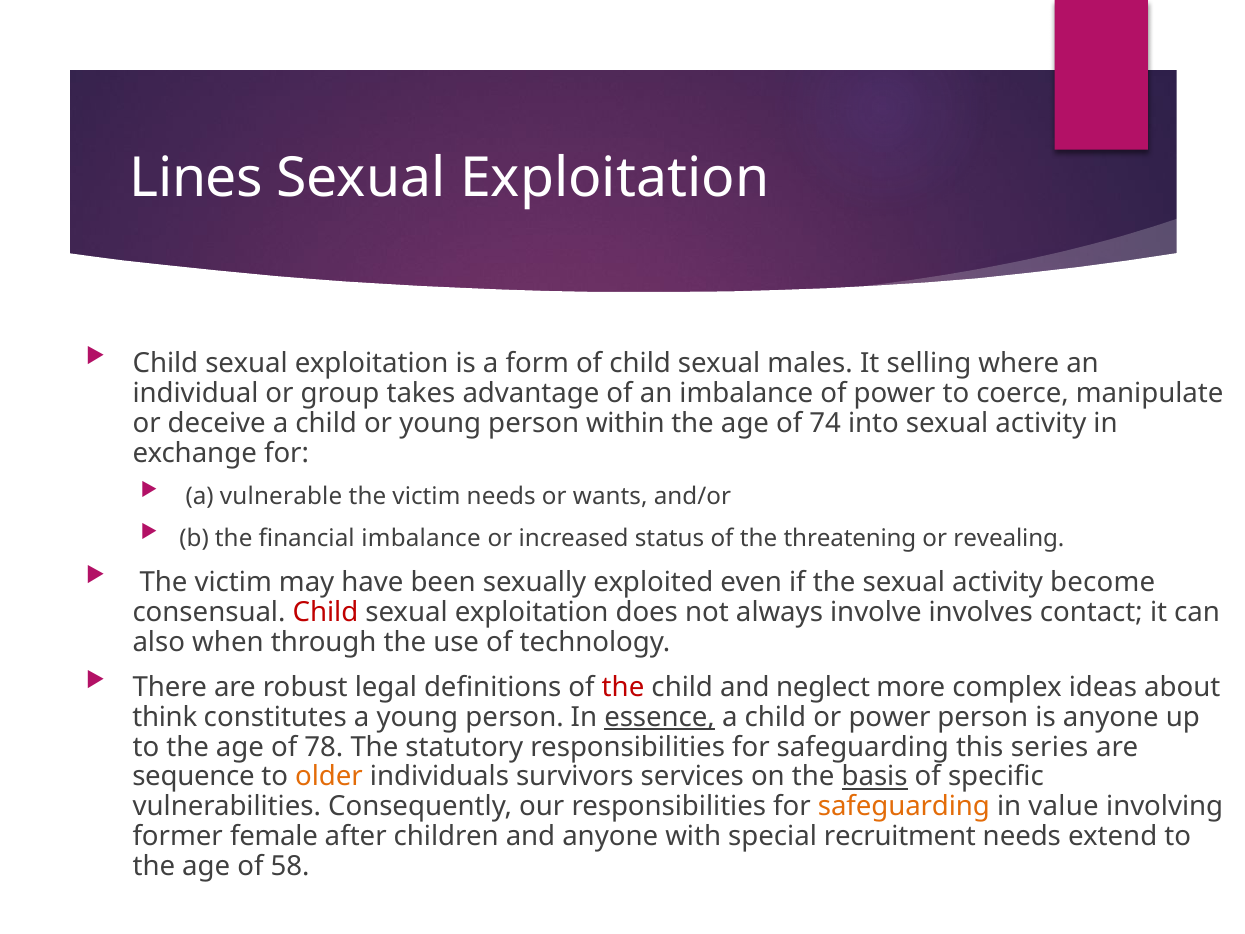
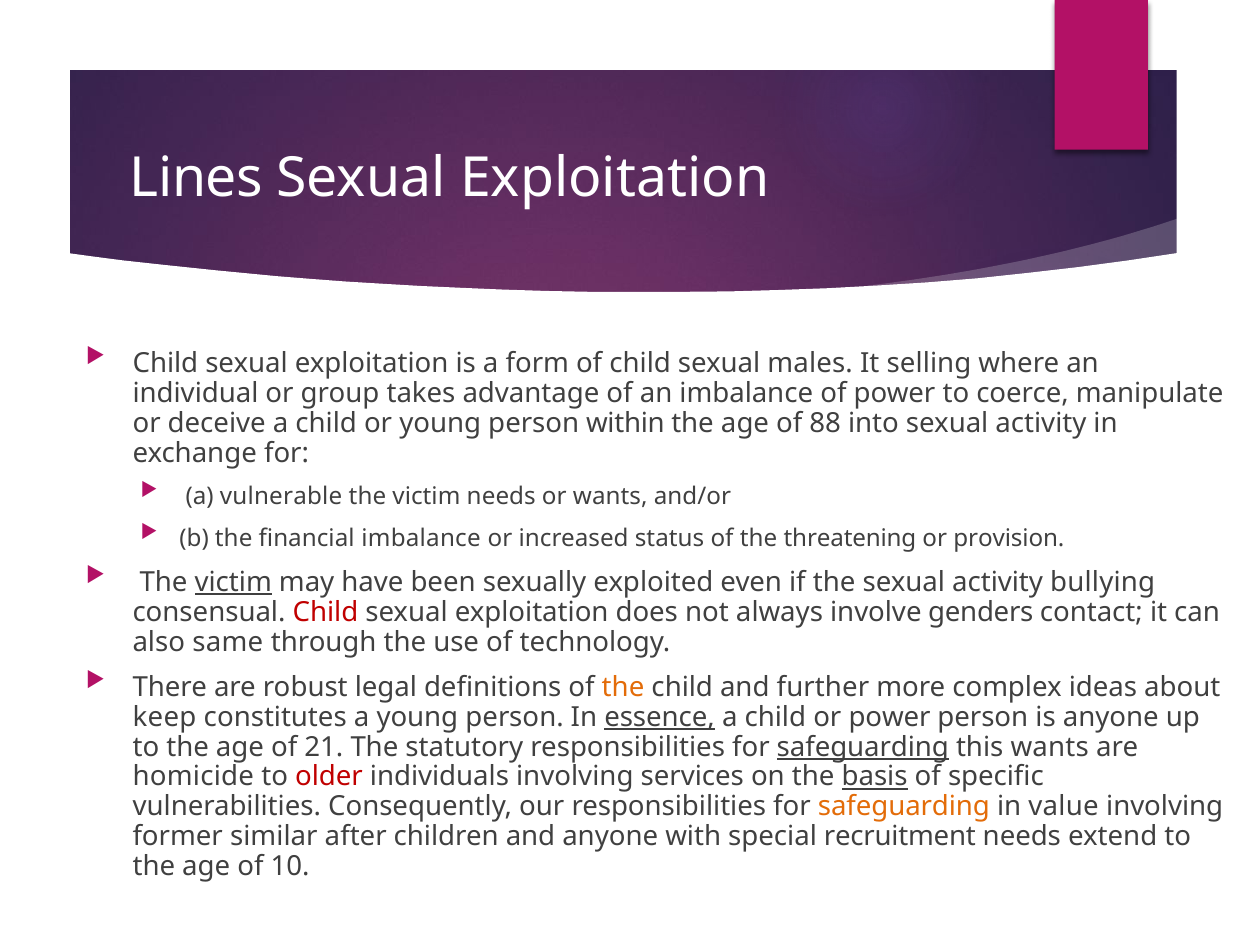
74: 74 -> 88
revealing: revealing -> provision
victim at (233, 582) underline: none -> present
become: become -> bullying
involves: involves -> genders
when: when -> same
the at (623, 687) colour: red -> orange
neglect: neglect -> further
think: think -> keep
78: 78 -> 21
safeguarding at (863, 747) underline: none -> present
this series: series -> wants
sequence: sequence -> homicide
older colour: orange -> red
individuals survivors: survivors -> involving
female: female -> similar
58: 58 -> 10
